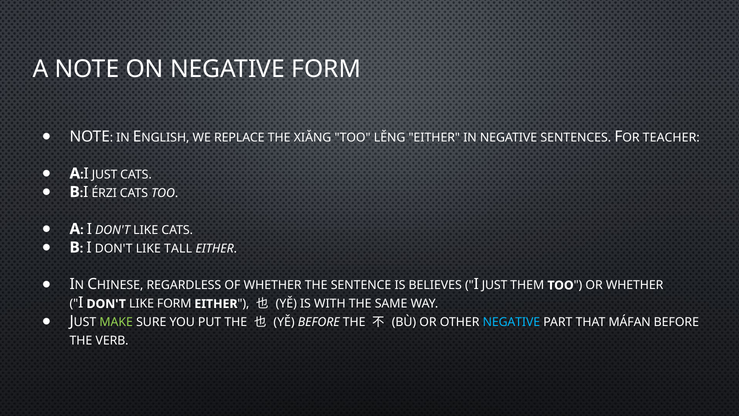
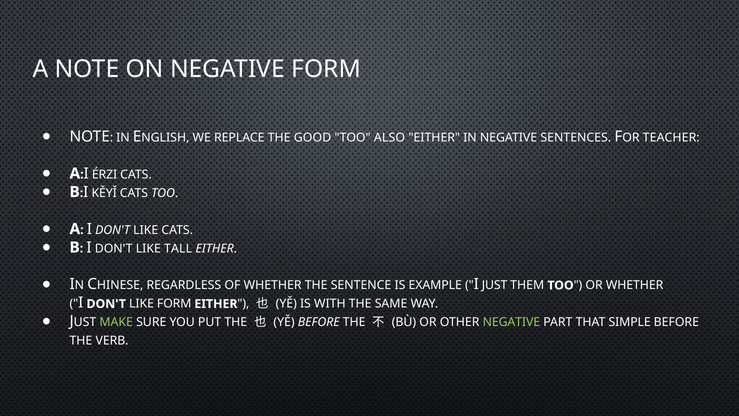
XIǍNG: XIǍNG -> GOOD
LĚNG: LĚNG -> ALSO
A I JUST: JUST -> ÉRZI
ÉRZI: ÉRZI -> KĚYǏ
BELIEVES: BELIEVES -> EXAMPLE
NEGATIVE at (511, 322) colour: light blue -> light green
MÁFAN: MÁFAN -> SIMPLE
